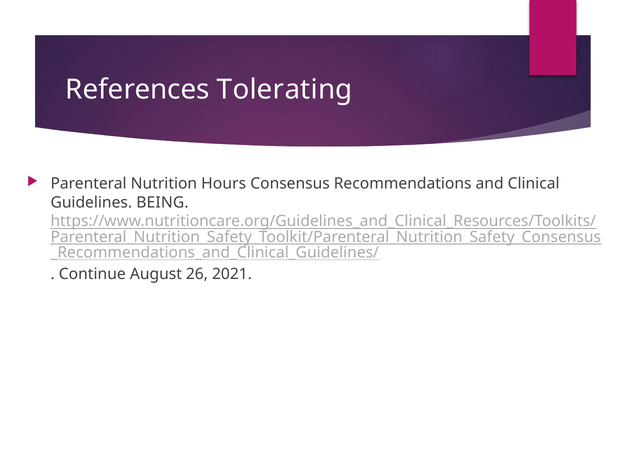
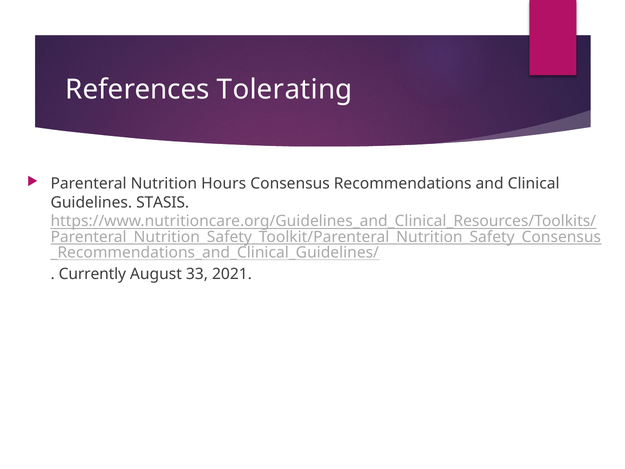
BEING: BEING -> STASIS
Continue: Continue -> Currently
26: 26 -> 33
